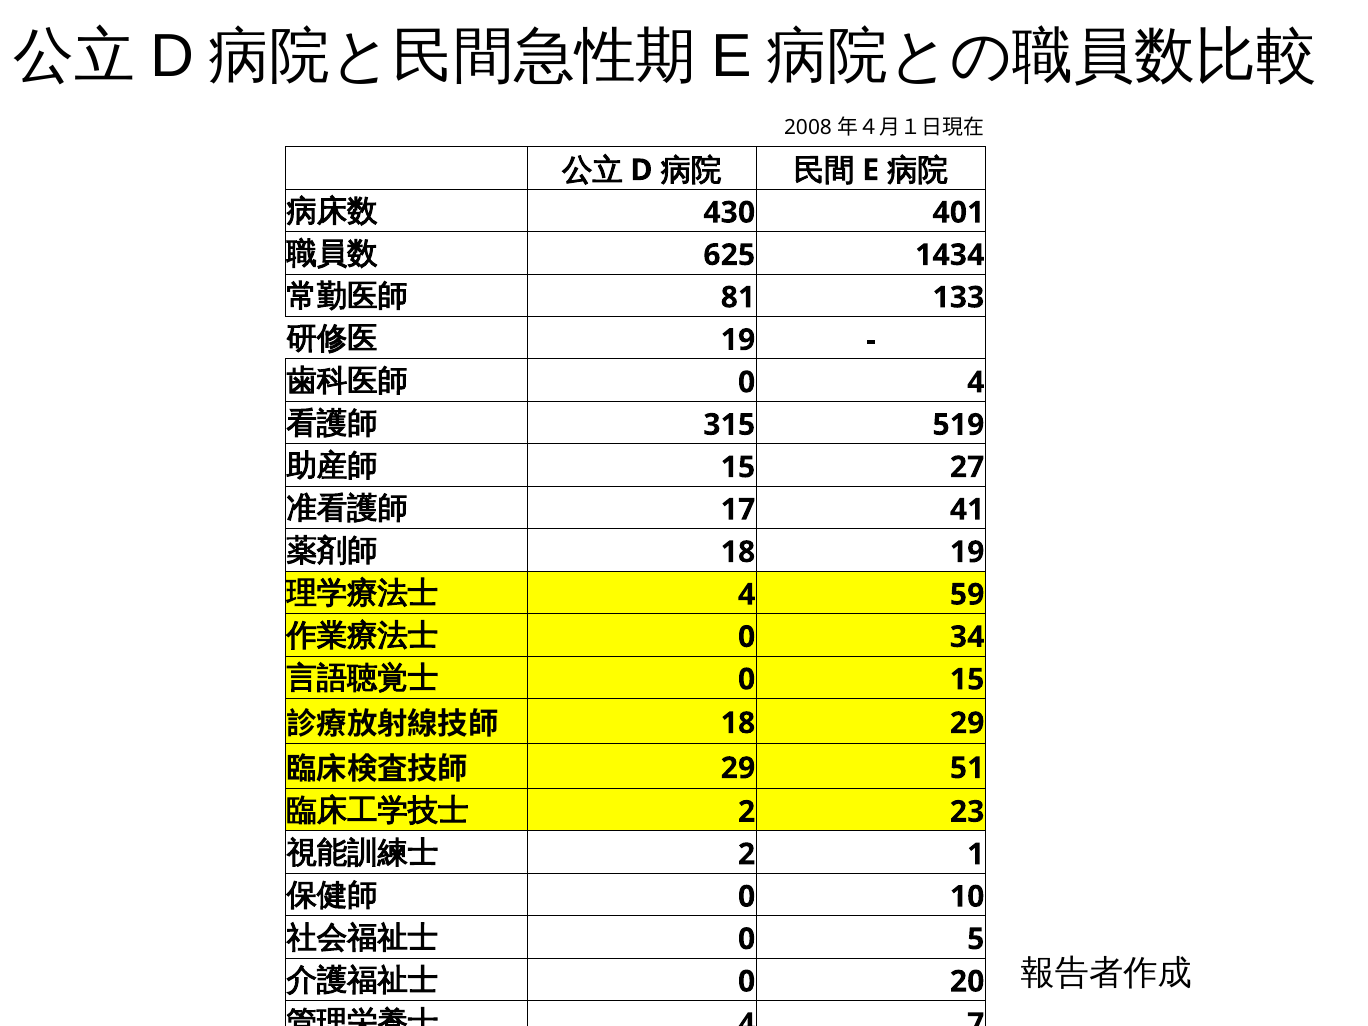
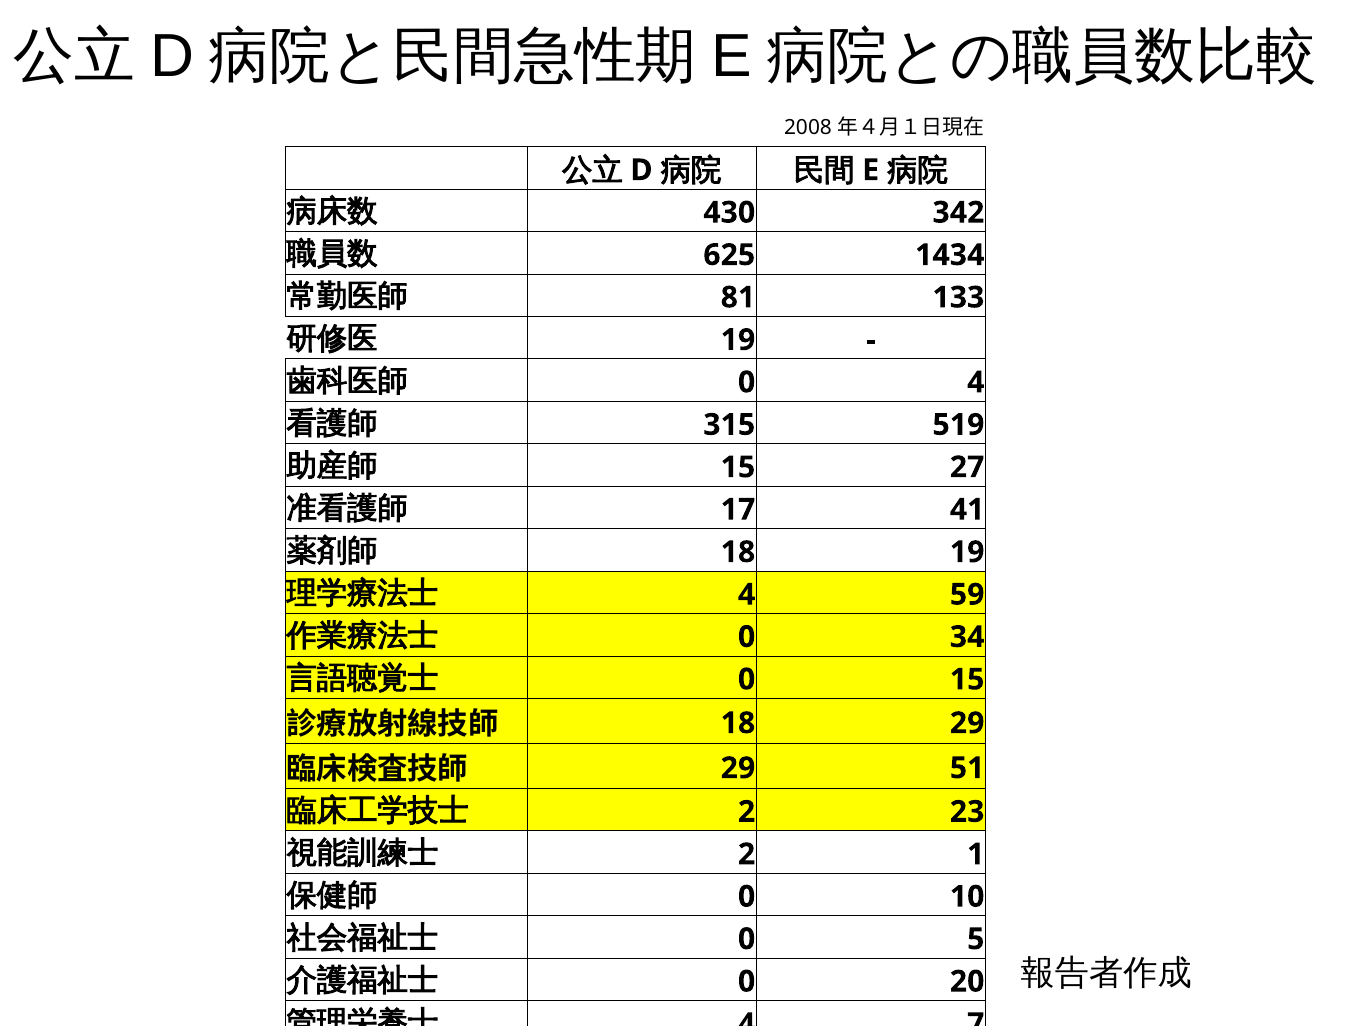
401: 401 -> 342
